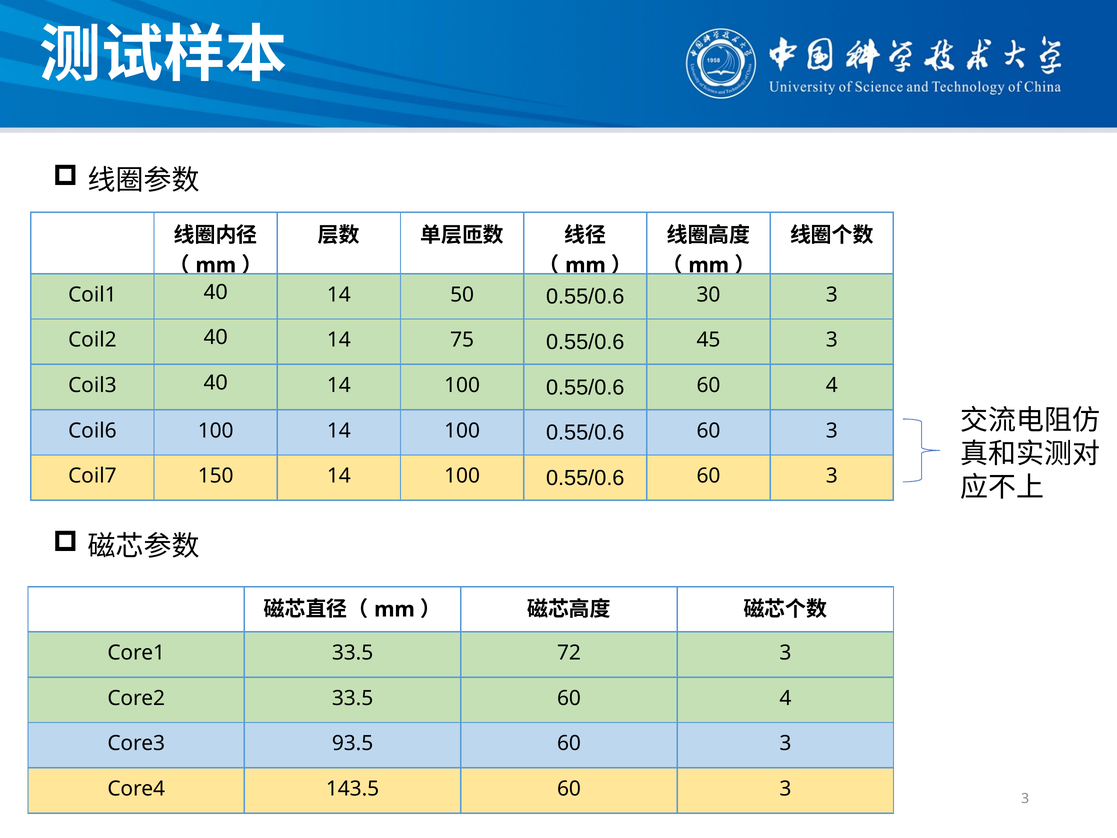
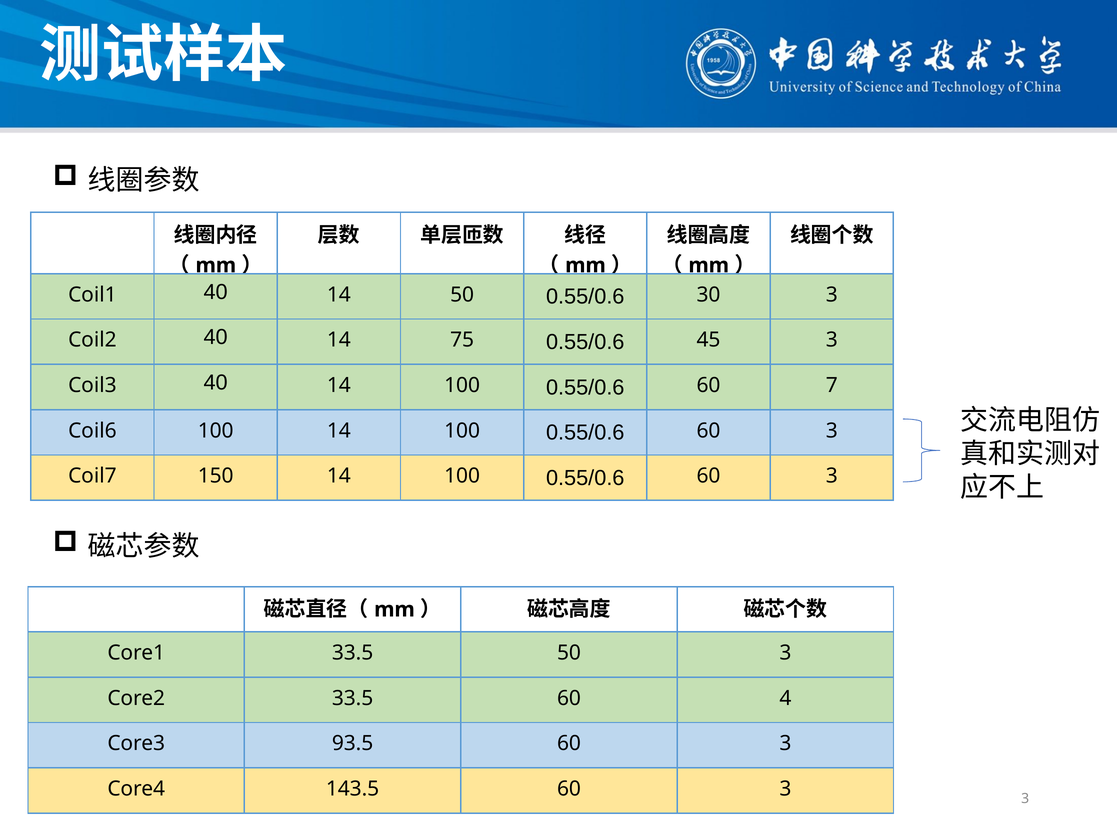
0.55/0.6 60 4: 4 -> 7
33.5 72: 72 -> 50
